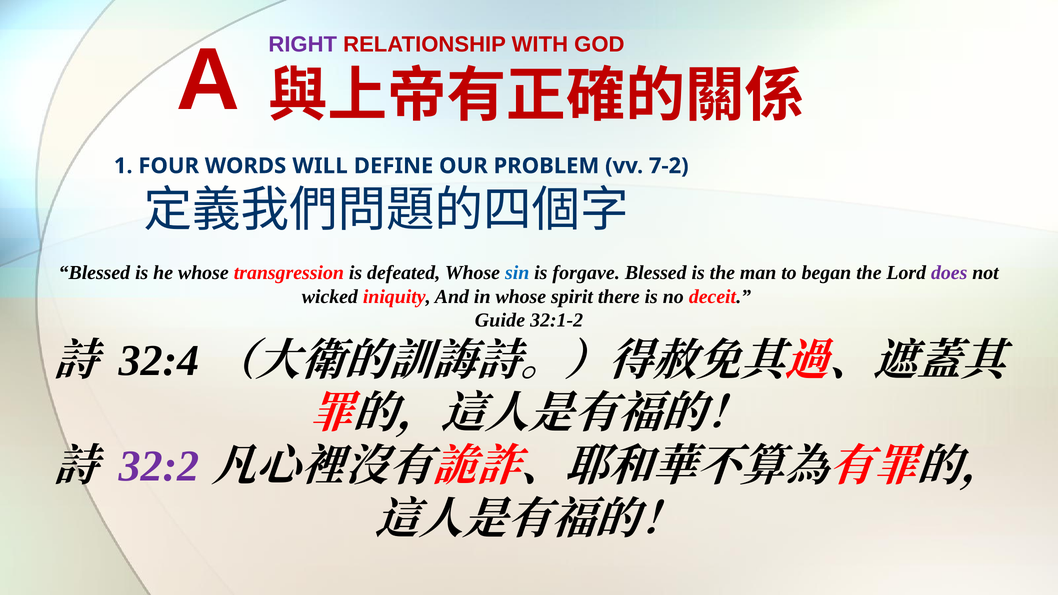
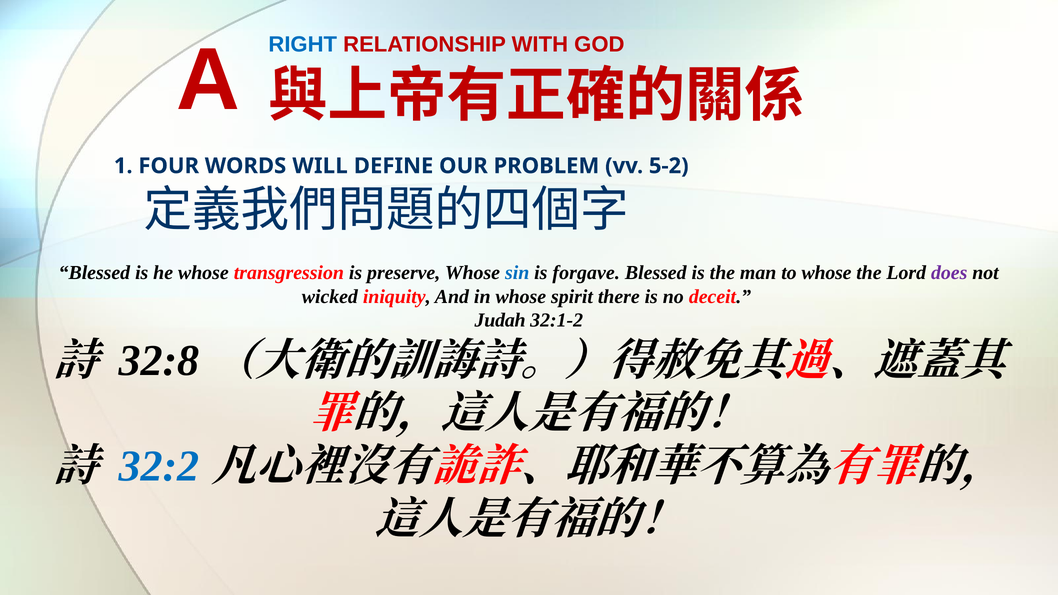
RIGHT colour: purple -> blue
7-2: 7-2 -> 5-2
defeated: defeated -> preserve
to began: began -> whose
Guide: Guide -> Judah
32:4: 32:4 -> 32:8
32:2 colour: purple -> blue
